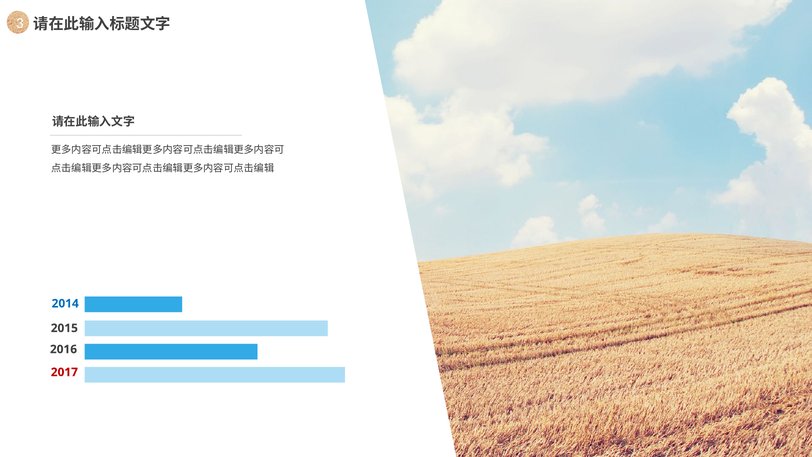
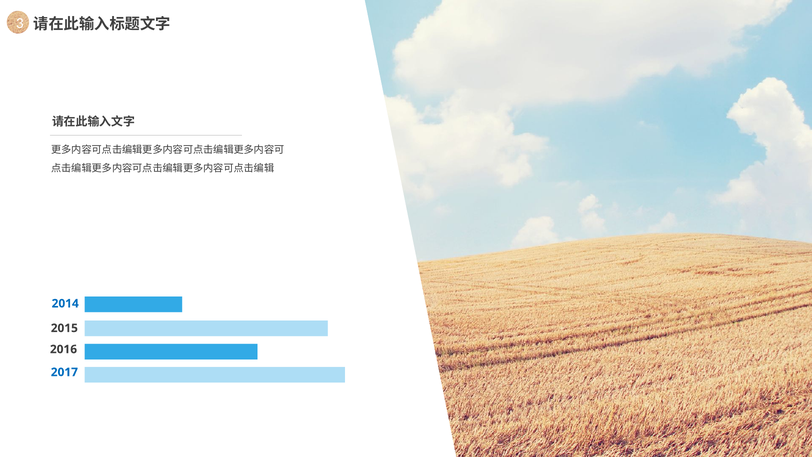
2017 colour: red -> blue
